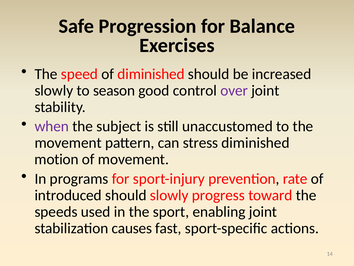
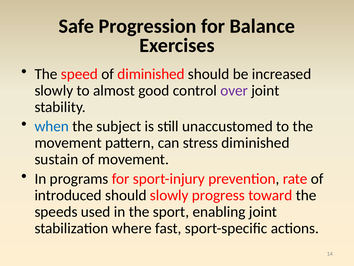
season: season -> almost
when colour: purple -> blue
motion: motion -> sustain
causes: causes -> where
